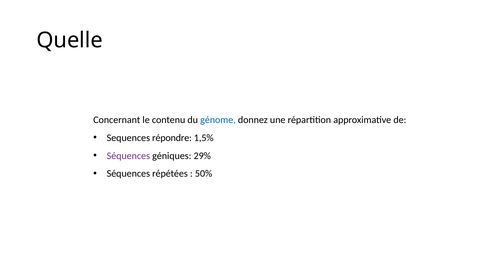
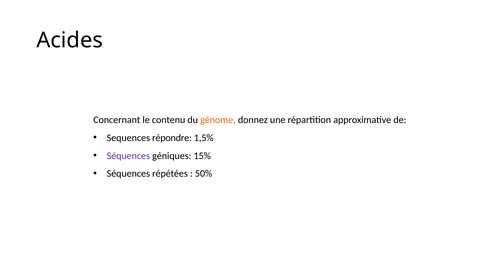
Quelle: Quelle -> Acides
génome colour: blue -> orange
29%: 29% -> 15%
